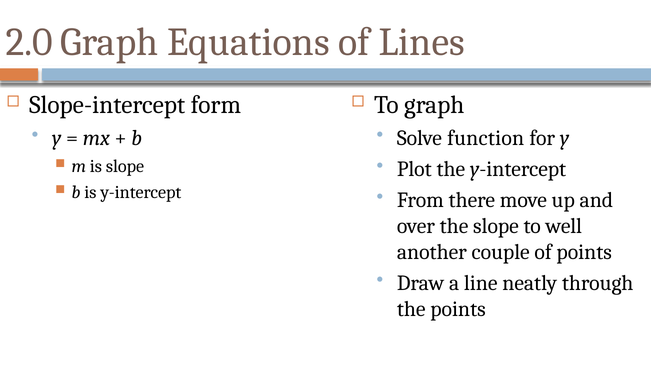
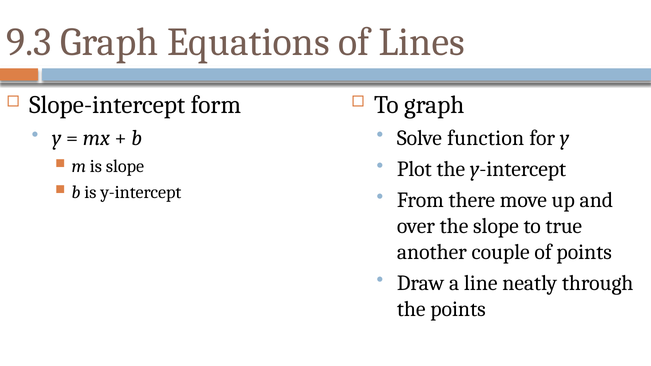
2.0: 2.0 -> 9.3
well: well -> true
